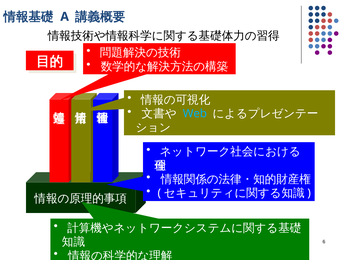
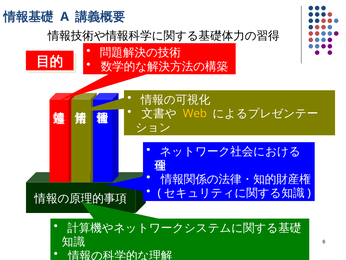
Web colour: light blue -> yellow
